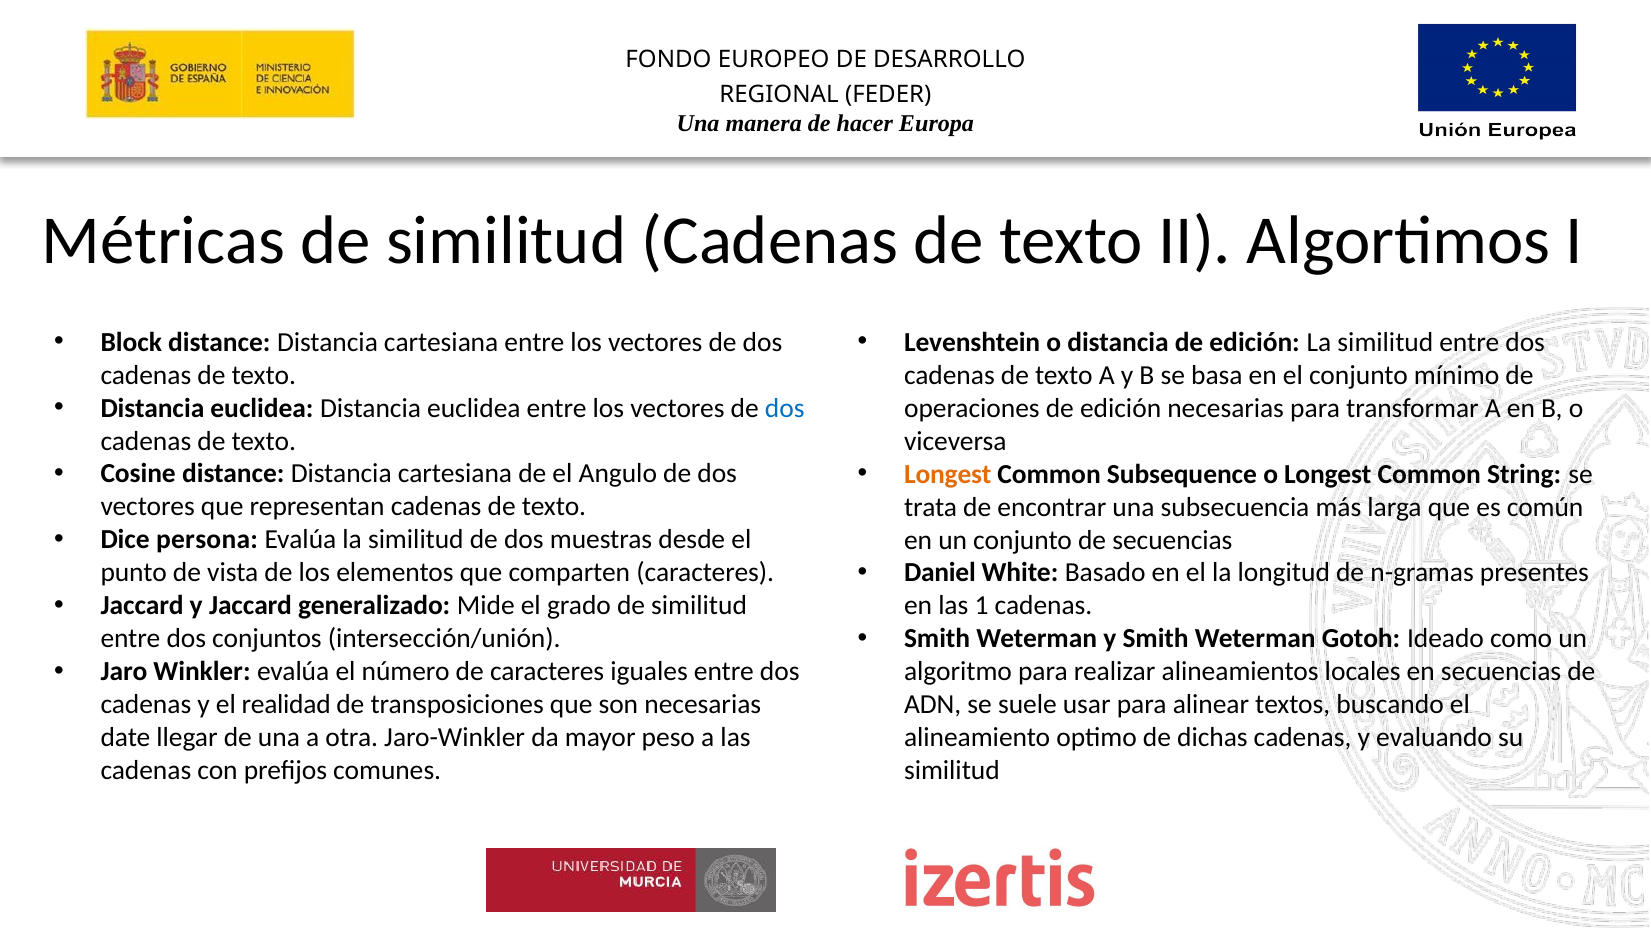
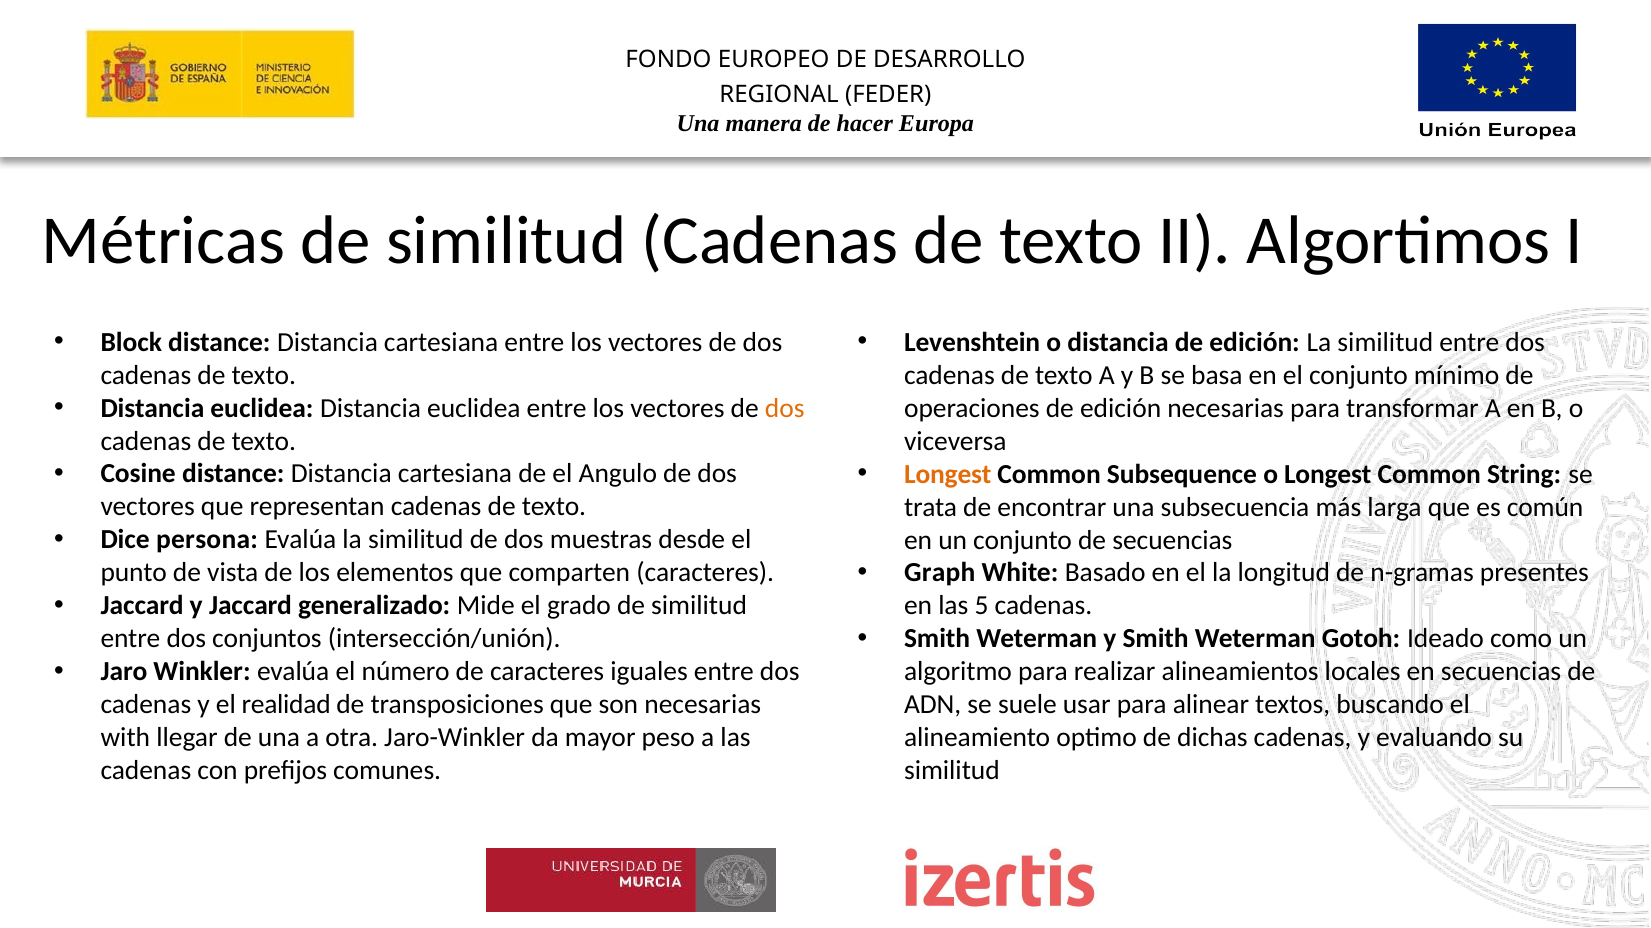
dos at (785, 408) colour: blue -> orange
Daniel: Daniel -> Graph
1: 1 -> 5
date: date -> with
